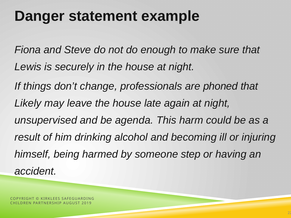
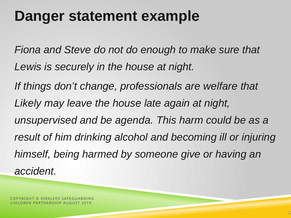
phoned: phoned -> welfare
step: step -> give
